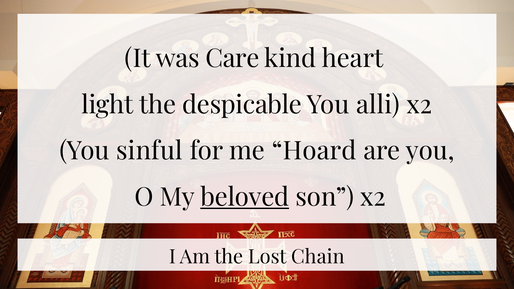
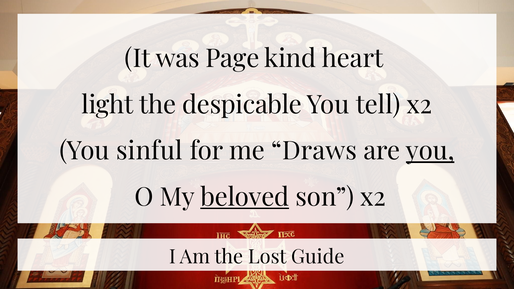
Care: Care -> Page
alli: alli -> tell
Hoard: Hoard -> Draws
you at (430, 151) underline: none -> present
Chain: Chain -> Guide
